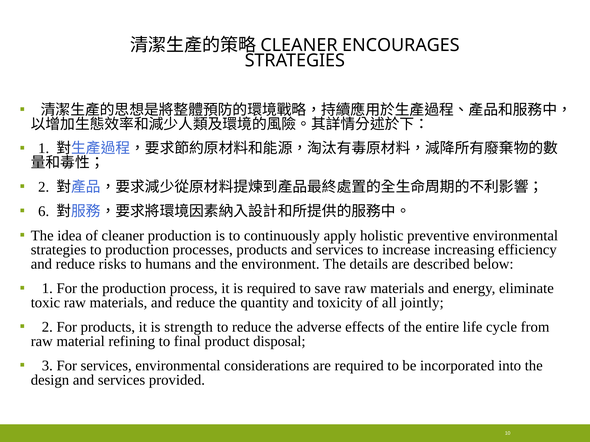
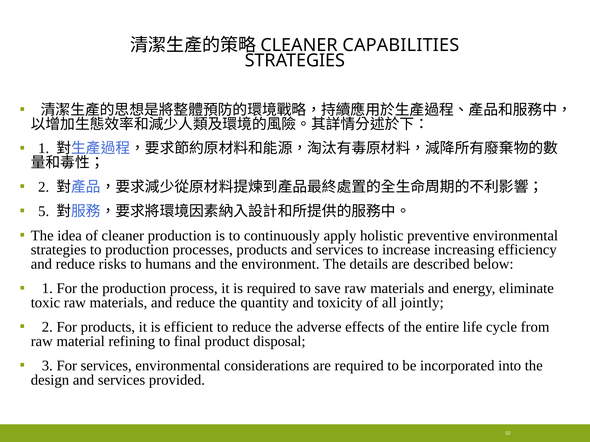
ENCOURAGES: ENCOURAGES -> CAPABILITIES
6: 6 -> 5
strength: strength -> efficient
